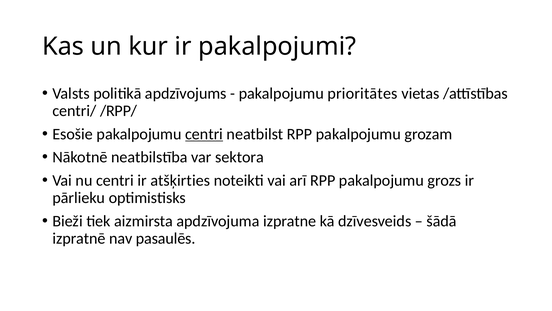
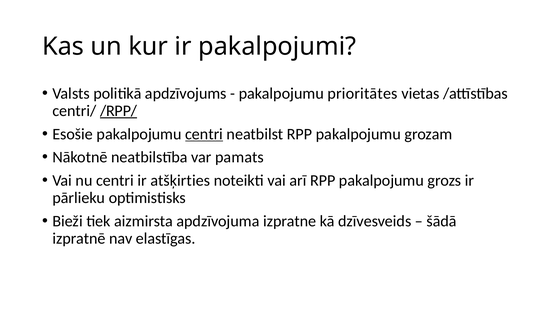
/RPP/ underline: none -> present
sektora: sektora -> pamats
pasaulēs: pasaulēs -> elastīgas
